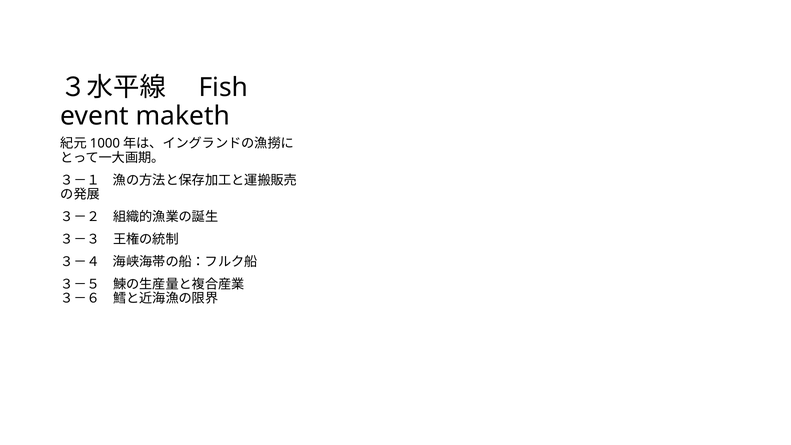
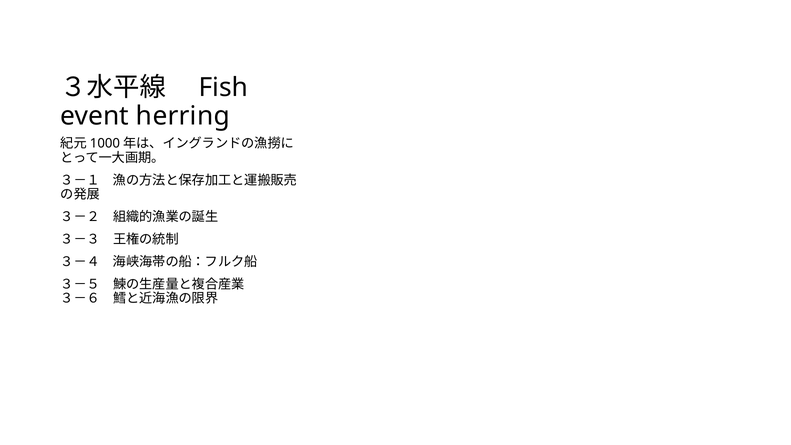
maketh: maketh -> herring
